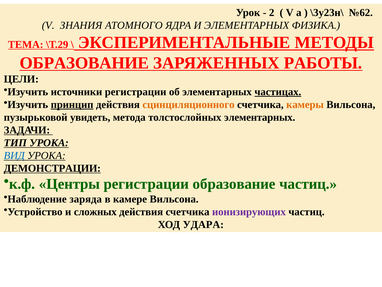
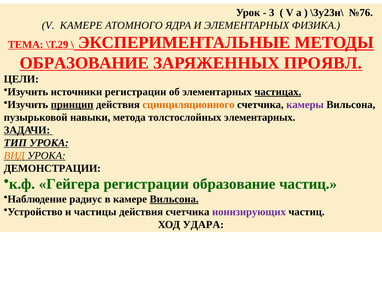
2: 2 -> 3
№62: №62 -> №76
V ЗНАНИЯ: ЗНАНИЯ -> КАМЕРЕ
РАБОТЫ: РАБОТЫ -> ПРОЯВЛ
камеры colour: orange -> purple
увидеть: увидеть -> навыки
ВИД colour: blue -> orange
ДЕМОНСТРАЦИИ underline: present -> none
Центры: Центры -> Гейгера
заряда: заряда -> радиус
Вильсона at (174, 199) underline: none -> present
сложных: сложных -> частицы
